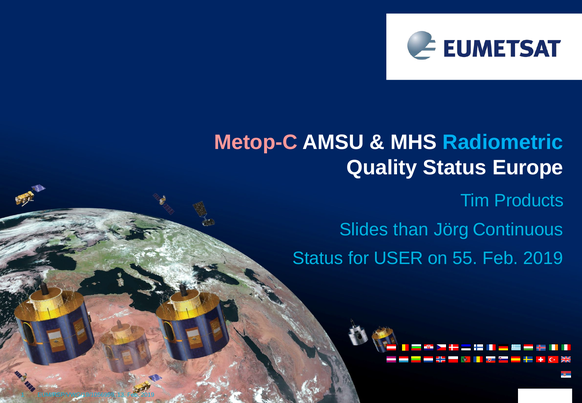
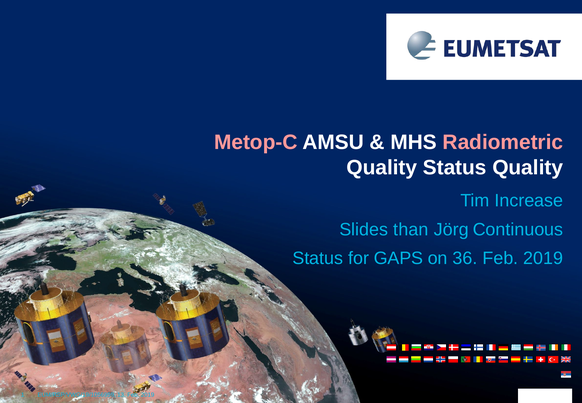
Radiometric colour: light blue -> pink
Status Europe: Europe -> Quality
Products: Products -> Increase
USER: USER -> GAPS
55: 55 -> 36
